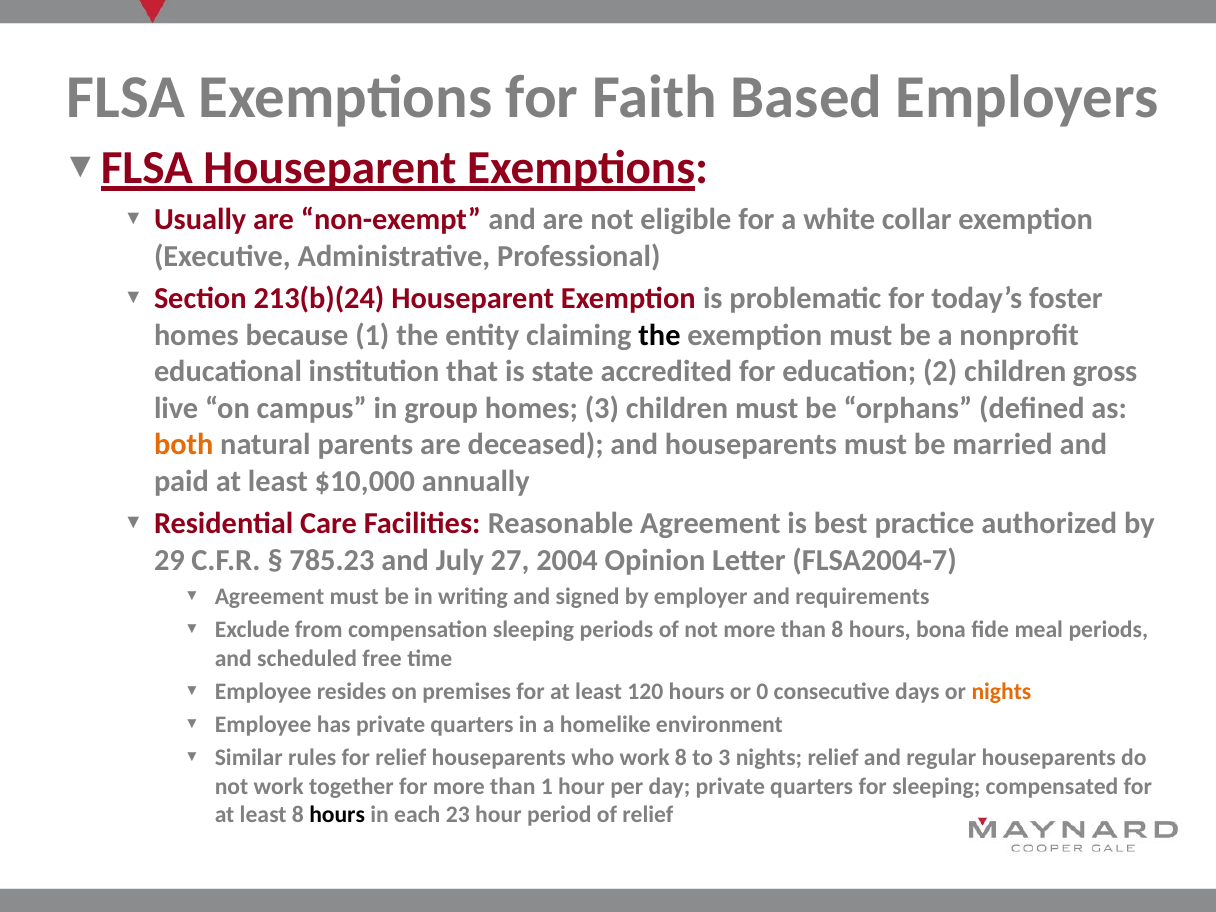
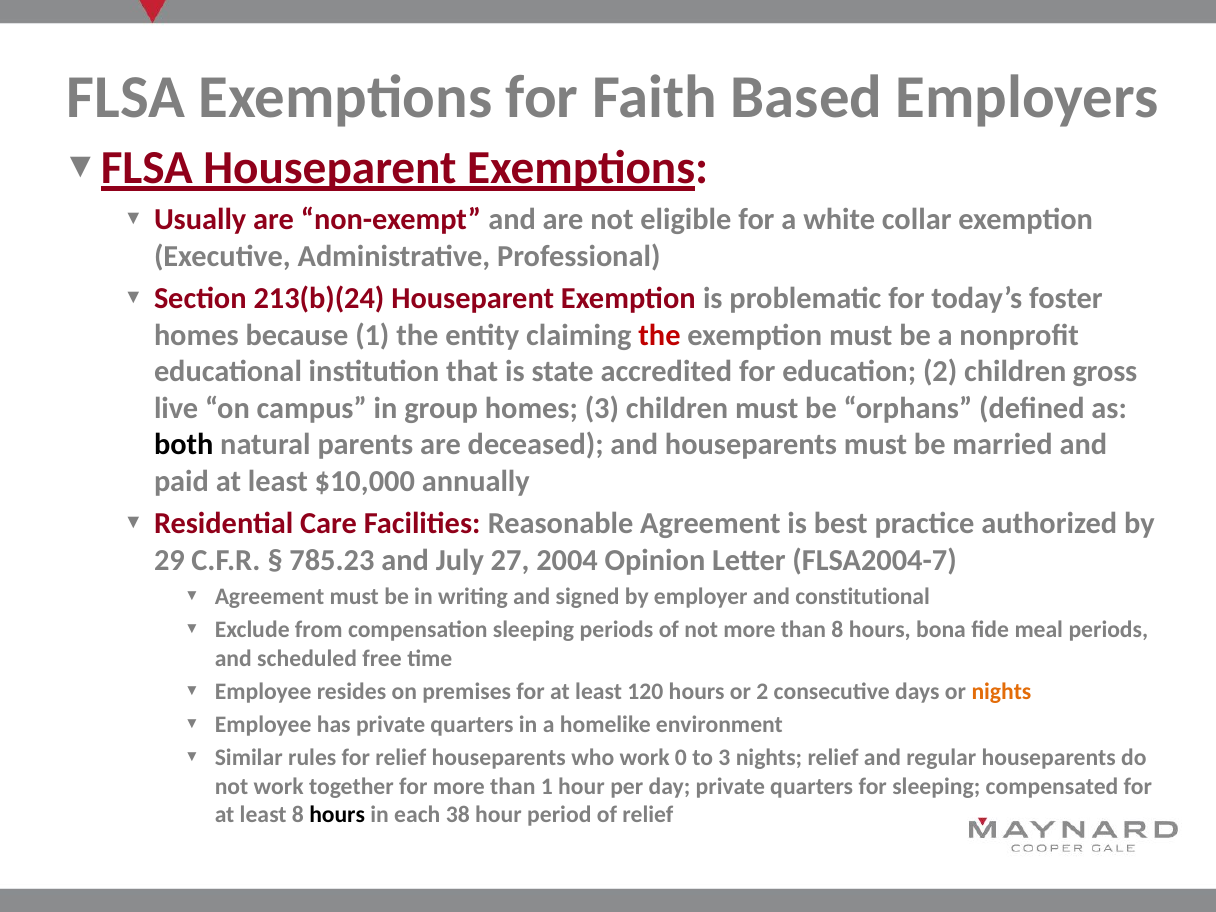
the at (659, 335) colour: black -> red
both colour: orange -> black
requirements: requirements -> constitutional
or 0: 0 -> 2
work 8: 8 -> 0
23: 23 -> 38
